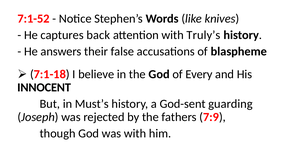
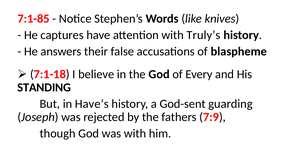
7:1-52: 7:1-52 -> 7:1-85
back: back -> have
INNOCENT: INNOCENT -> STANDING
Must’s: Must’s -> Have’s
